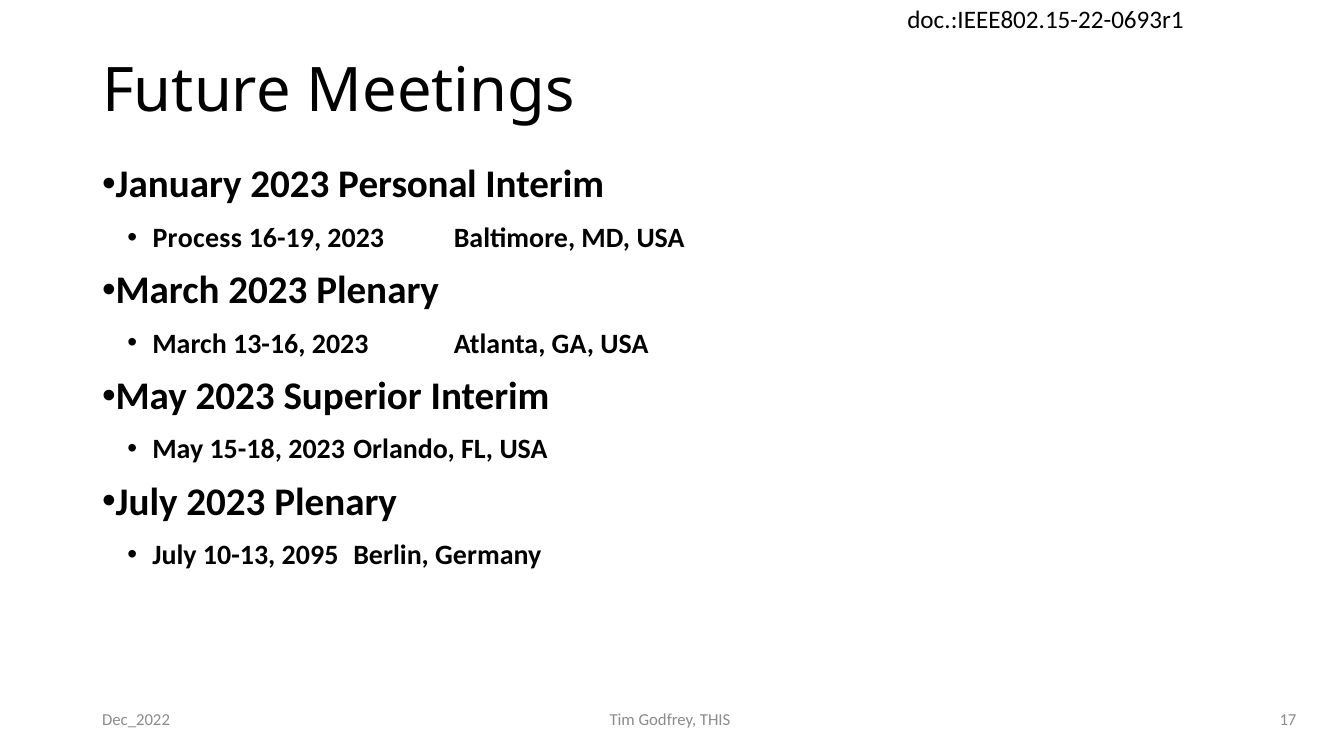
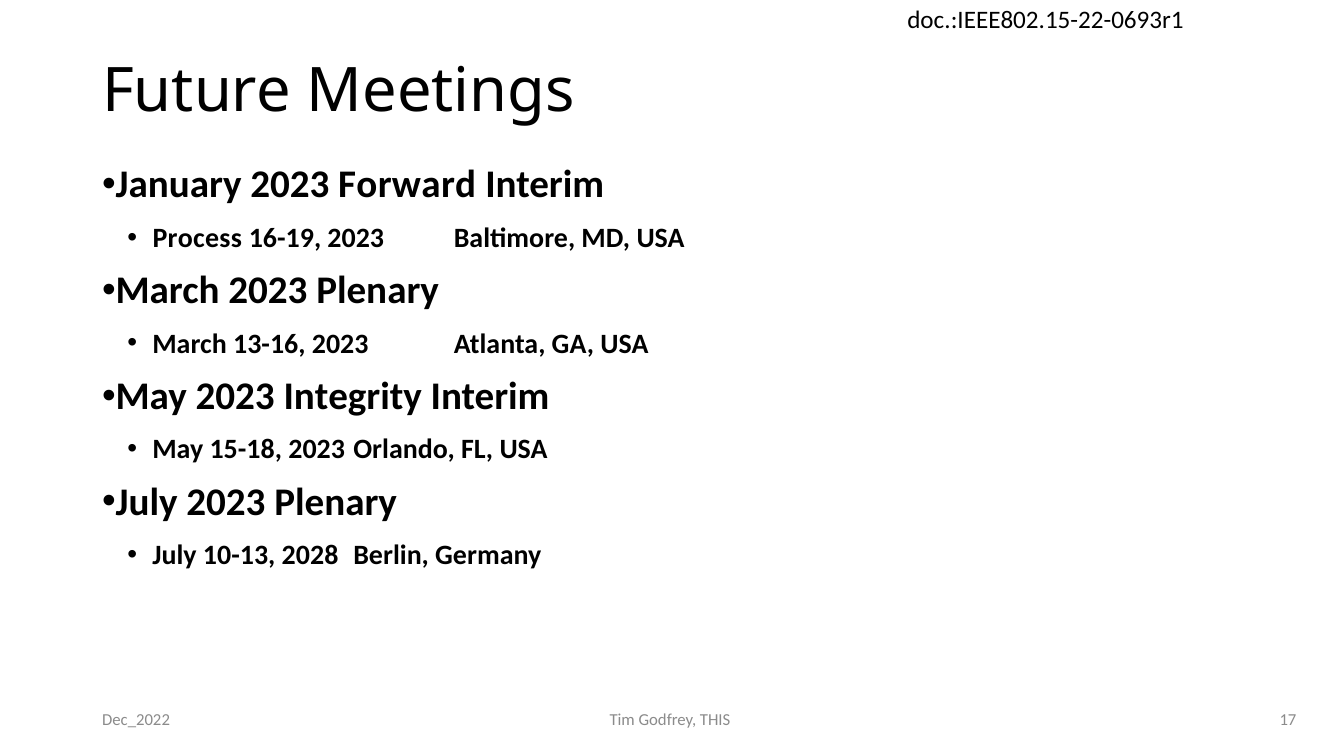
Personal: Personal -> Forward
Superior: Superior -> Integrity
2095: 2095 -> 2028
